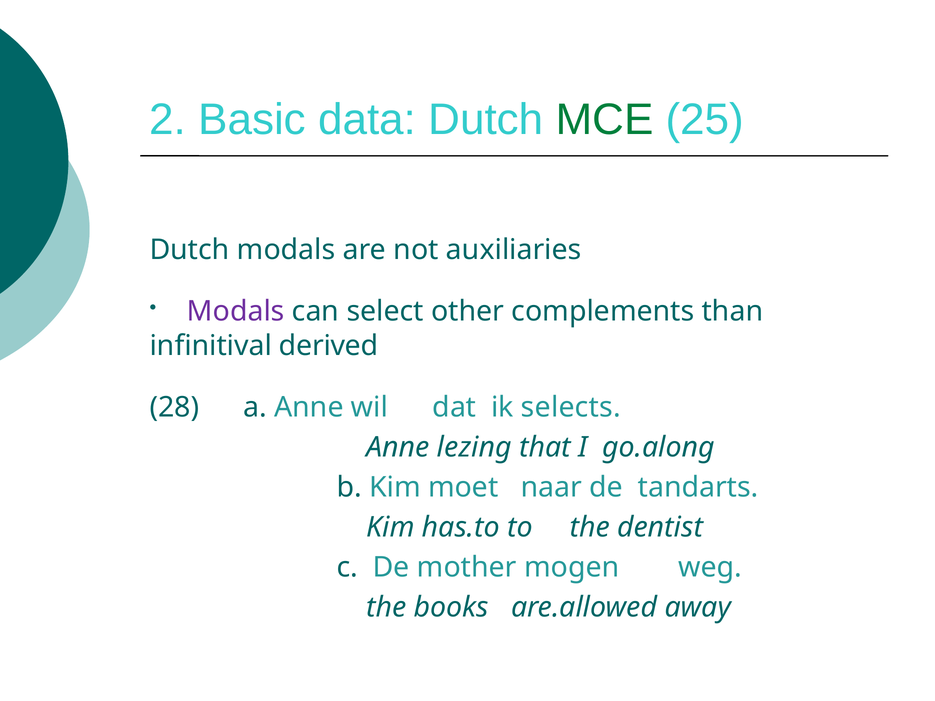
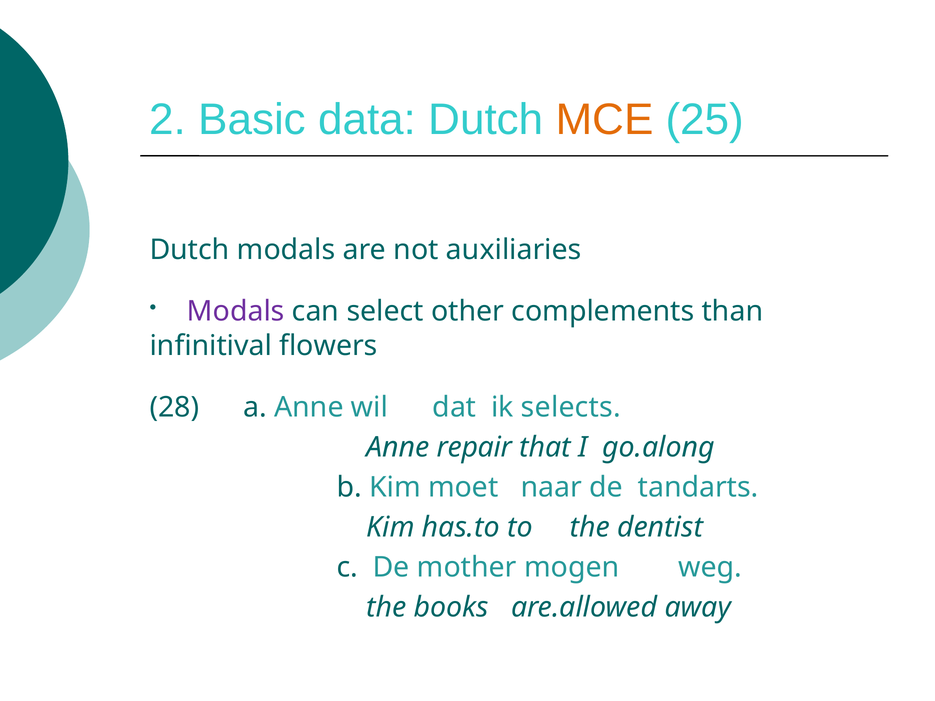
MCE colour: green -> orange
derived: derived -> flowers
lezing: lezing -> repair
